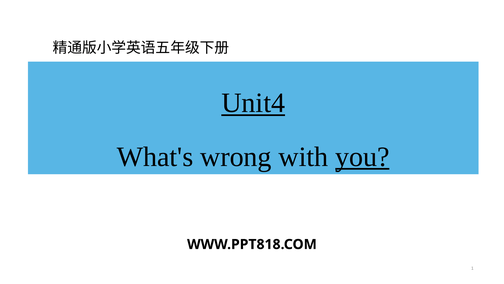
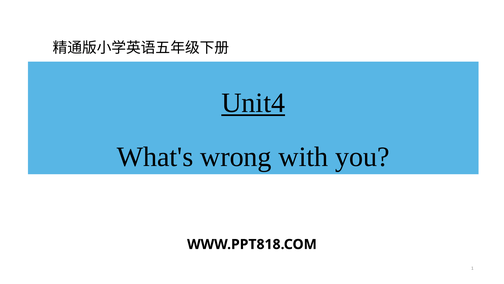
you underline: present -> none
